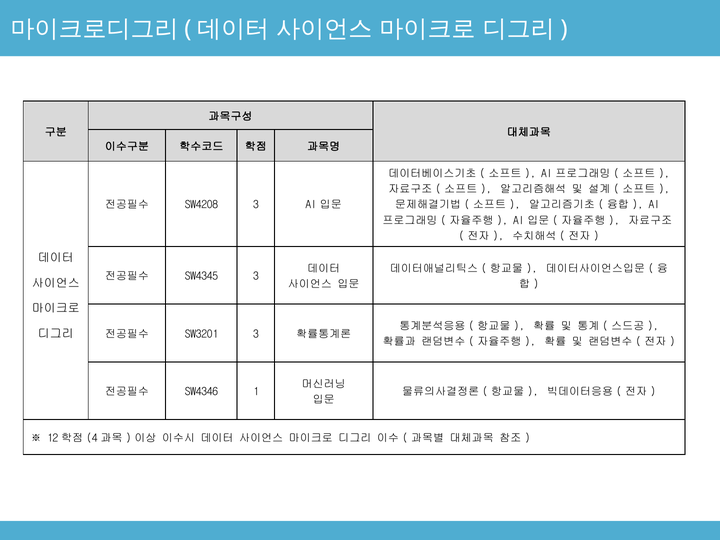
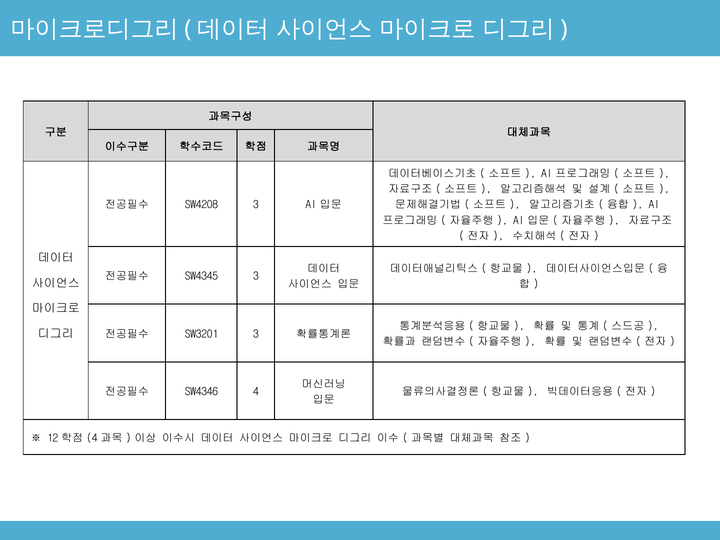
SW4346 1: 1 -> 4
